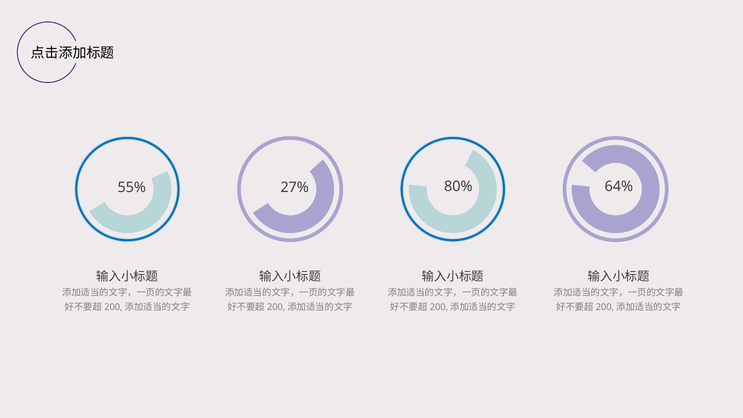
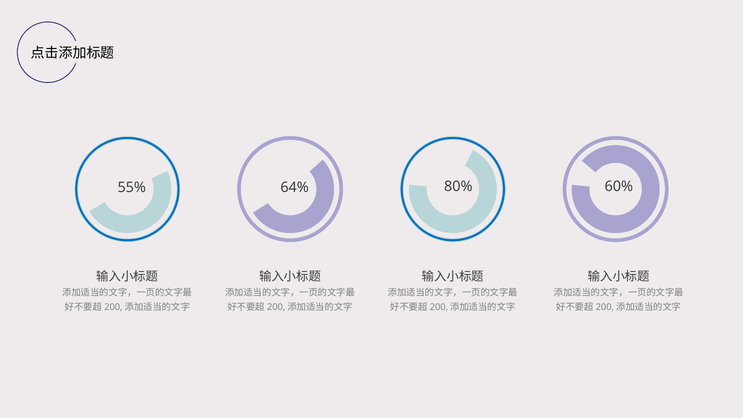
27%: 27% -> 64%
64%: 64% -> 60%
